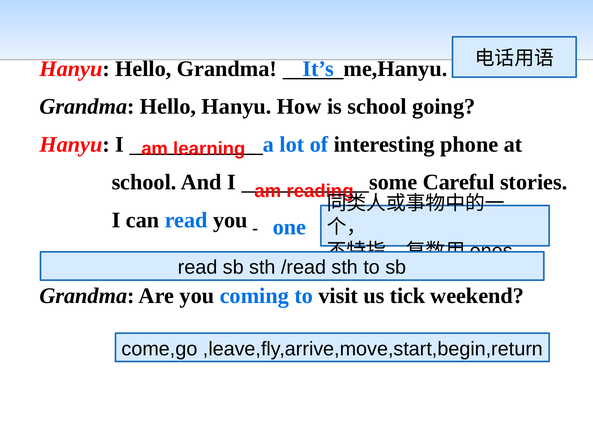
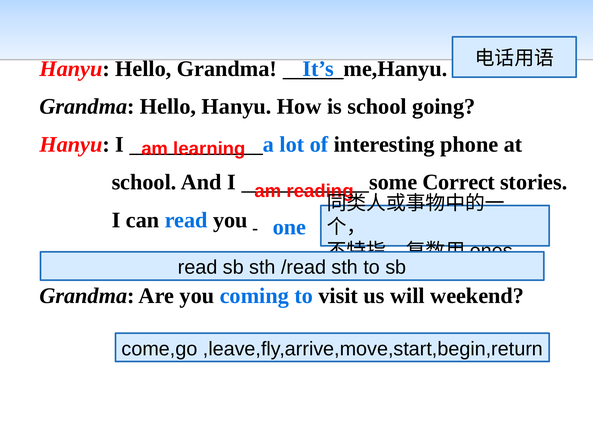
Careful: Careful -> Correct
tick: tick -> will
